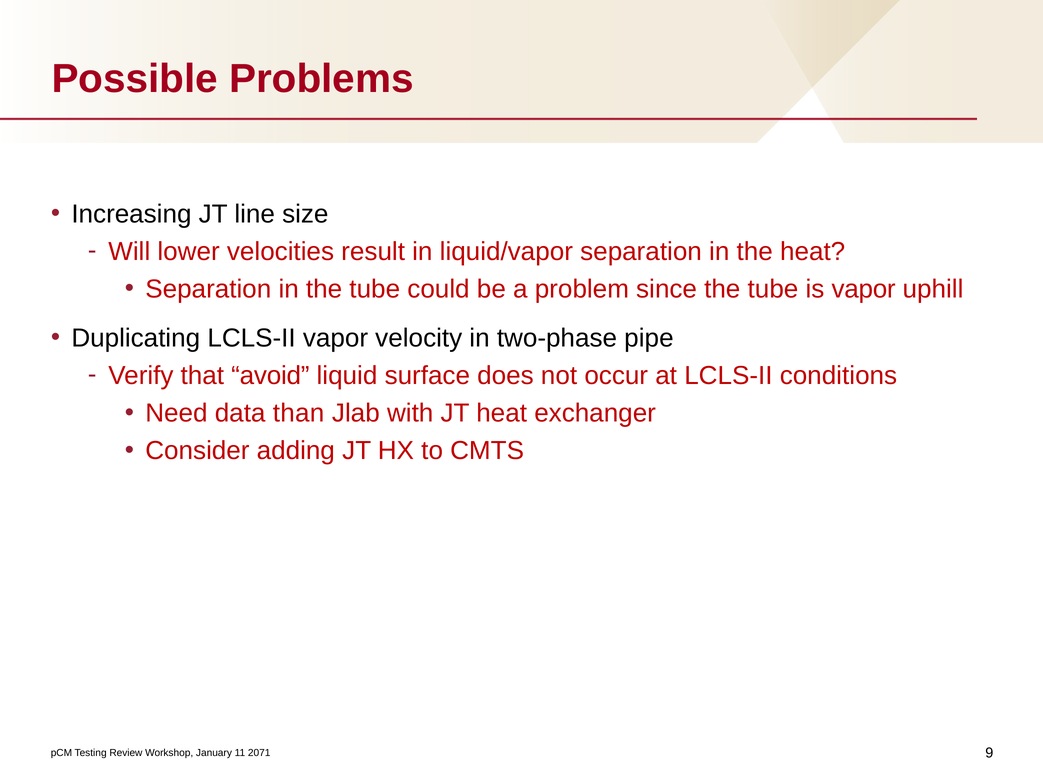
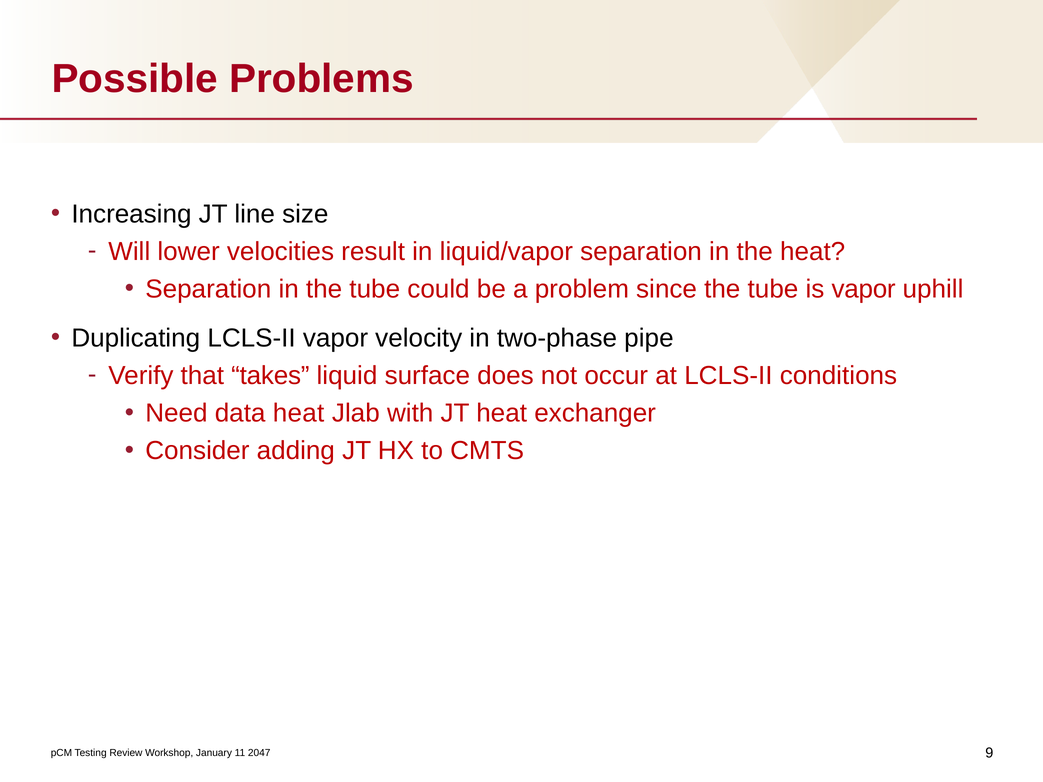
avoid: avoid -> takes
data than: than -> heat
2071: 2071 -> 2047
